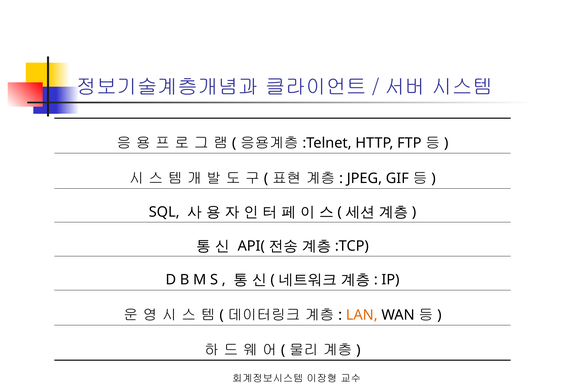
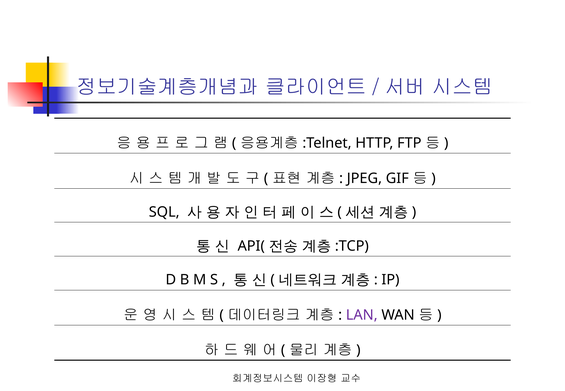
LAN colour: orange -> purple
